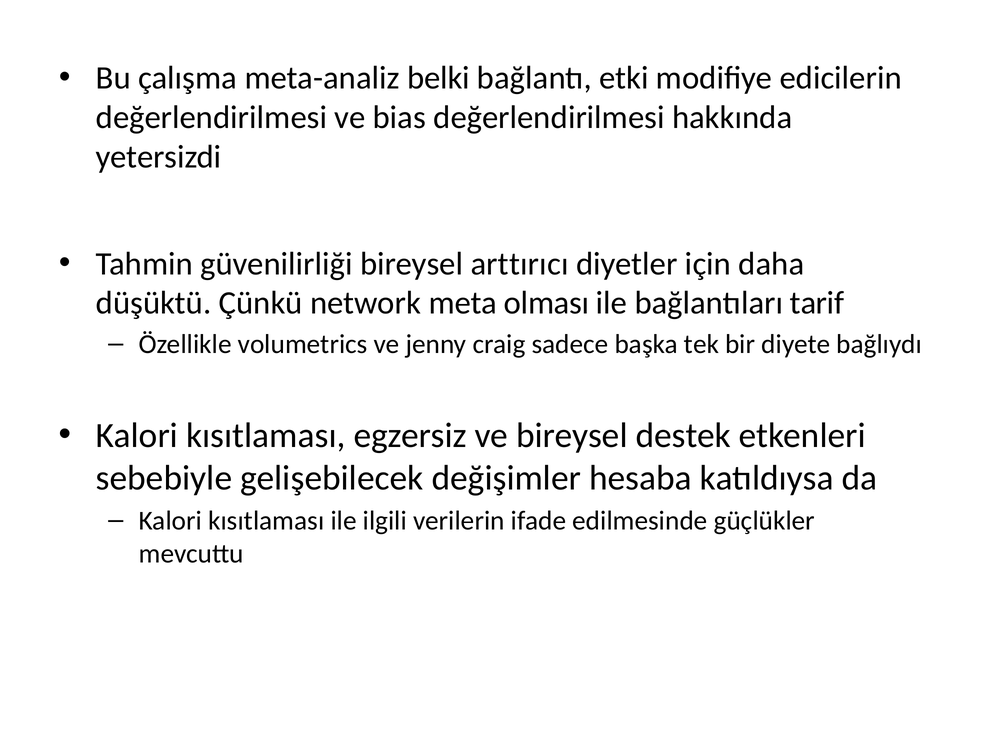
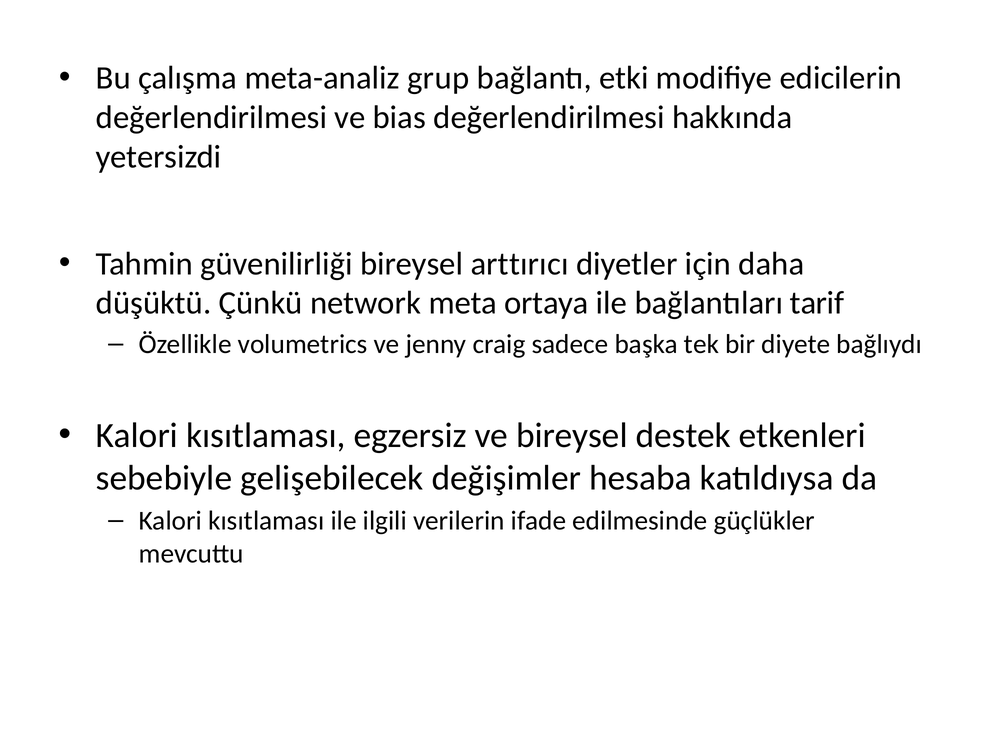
belki: belki -> grup
olması: olması -> ortaya
